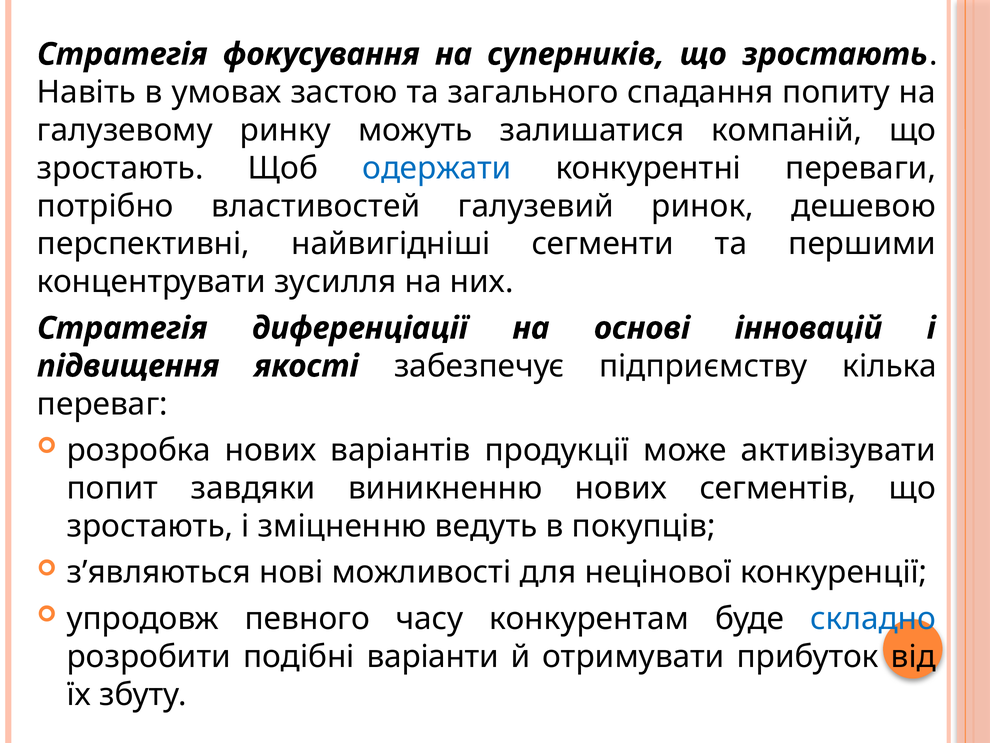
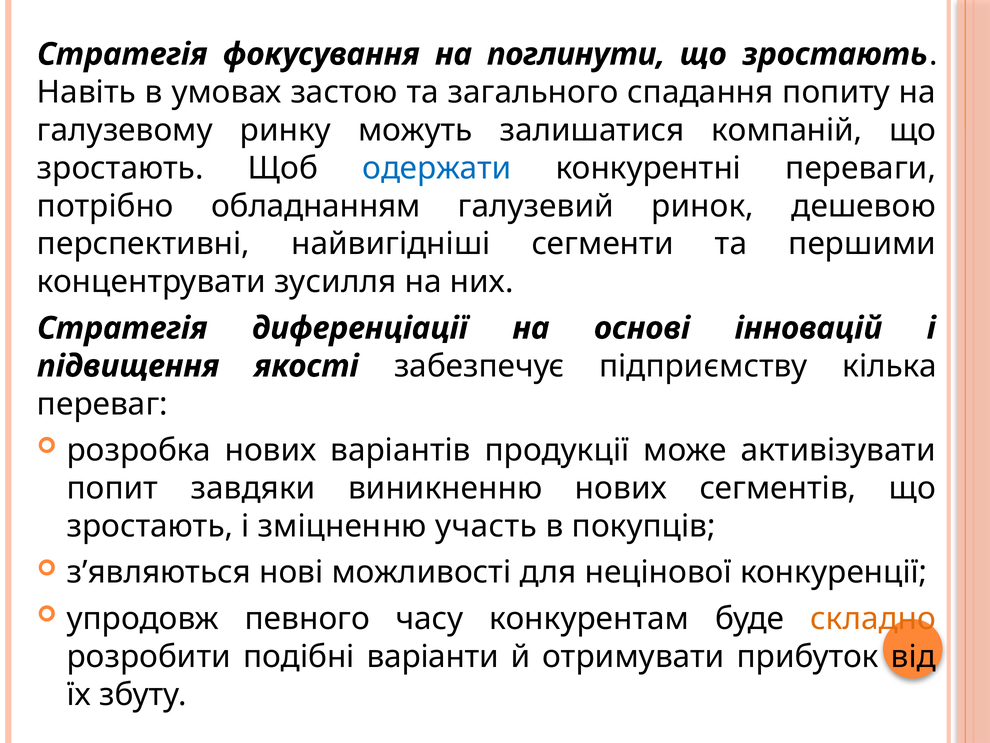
суперників: суперників -> поглинути
властивостей: властивостей -> обладнанням
ведуть: ведуть -> участь
складно colour: blue -> orange
